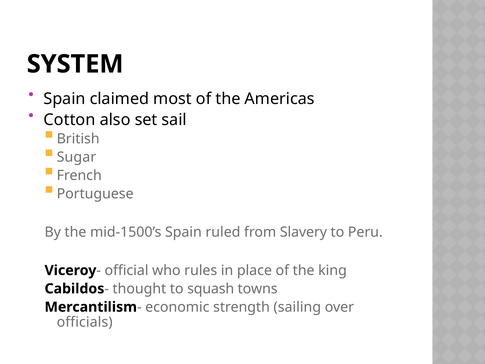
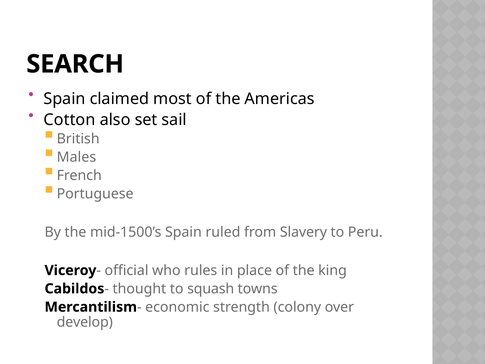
SYSTEM: SYSTEM -> SEARCH
Sugar: Sugar -> Males
sailing: sailing -> colony
officials: officials -> develop
